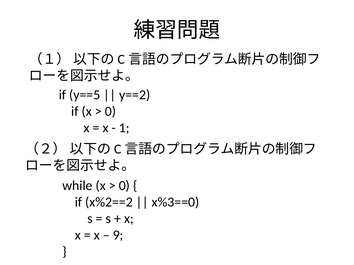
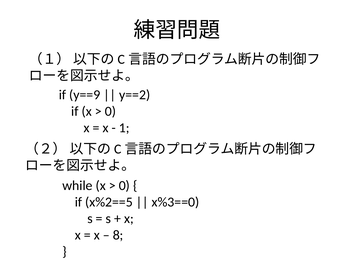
y==5: y==5 -> y==9
x%2==2: x%2==2 -> x%2==5
9: 9 -> 8
